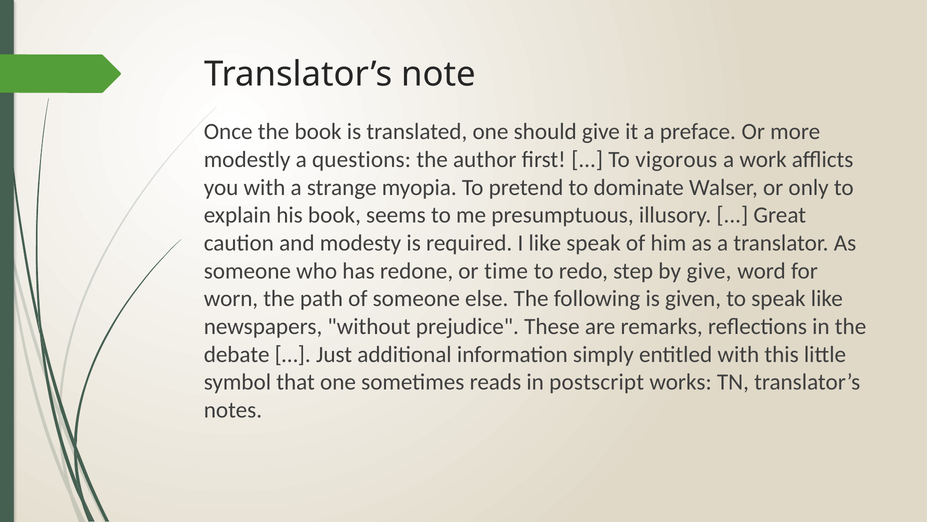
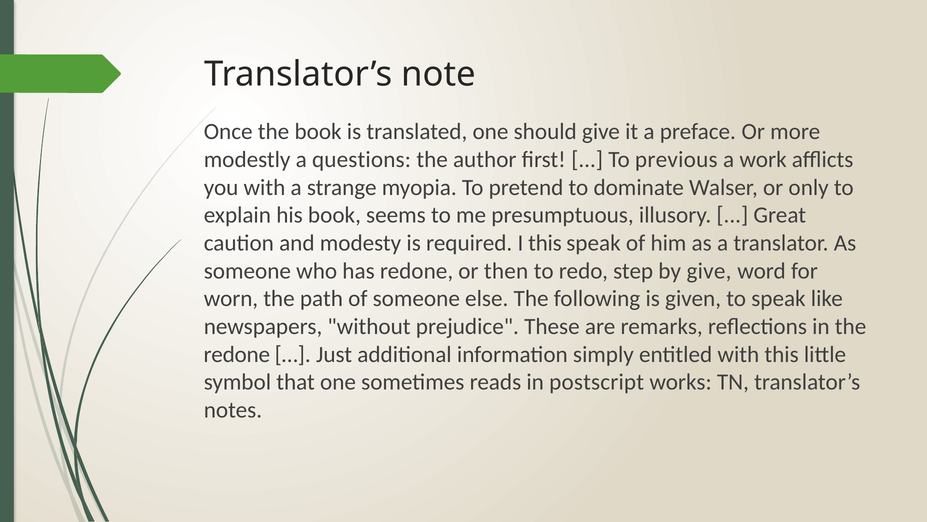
vigorous: vigorous -> previous
I like: like -> this
time: time -> then
debate at (237, 354): debate -> redone
